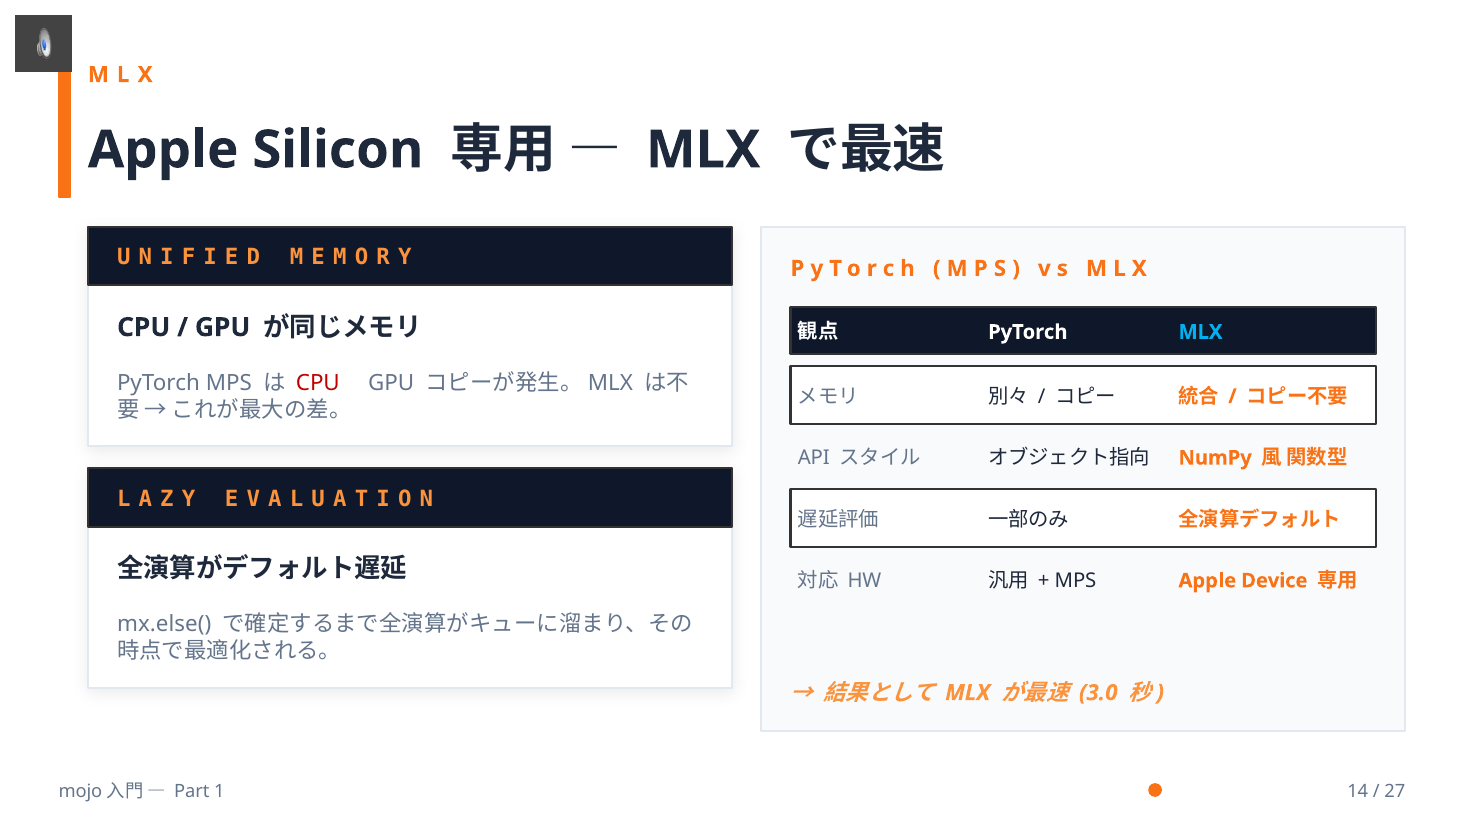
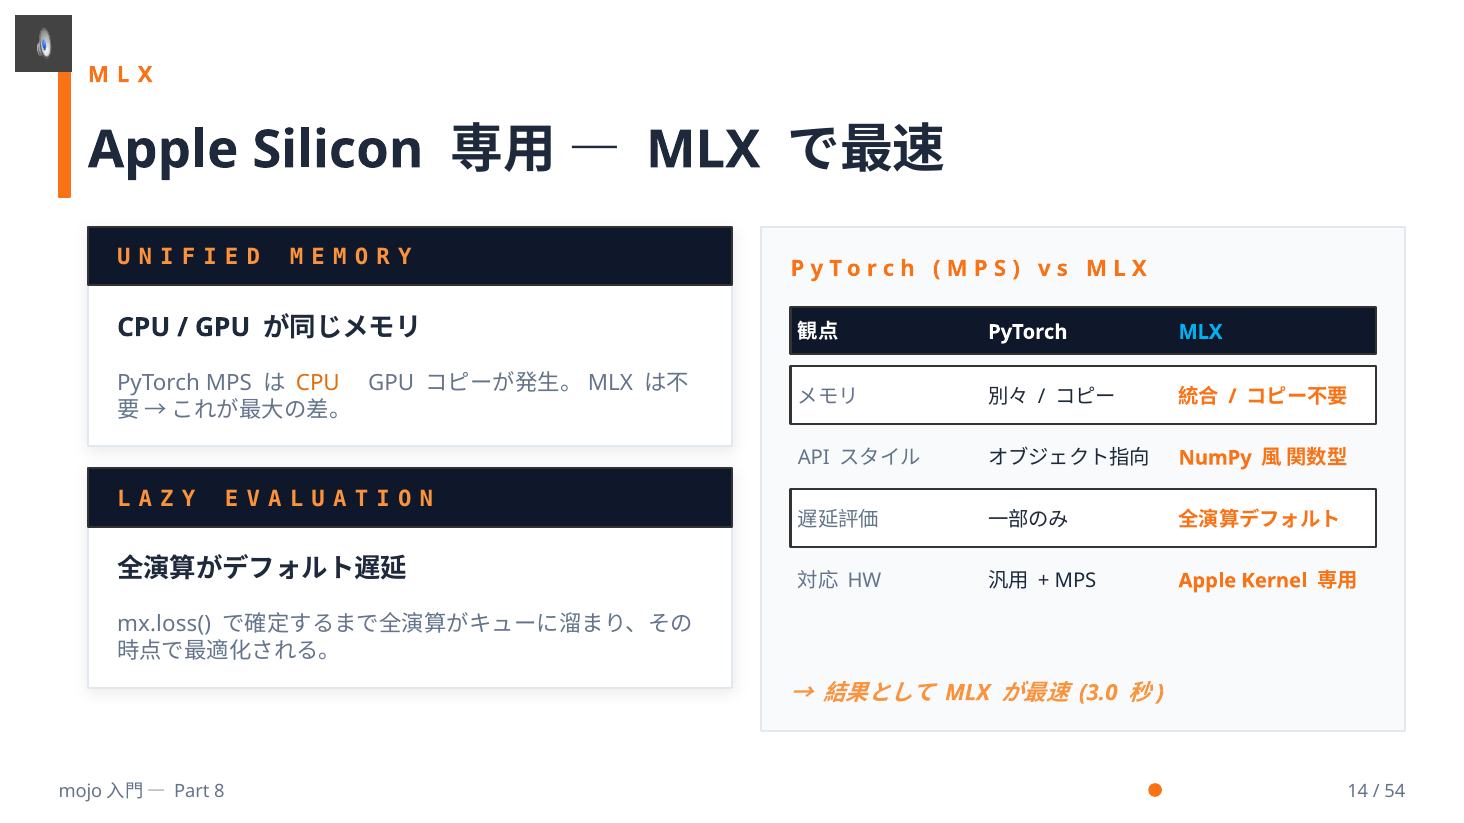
CPU at (318, 383) colour: red -> orange
Device: Device -> Kernel
mx.else(: mx.else( -> mx.loss(
1: 1 -> 8
27: 27 -> 54
